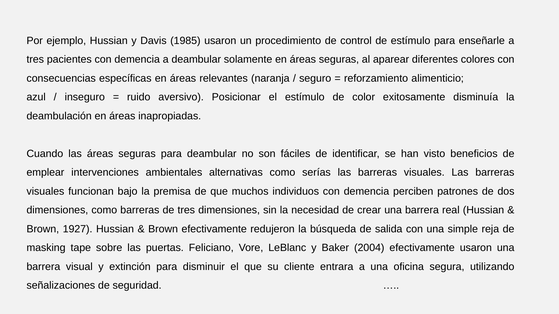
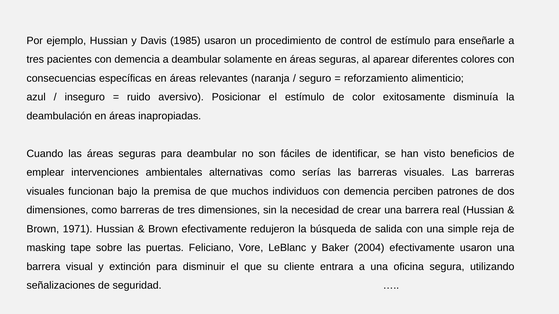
1927: 1927 -> 1971
